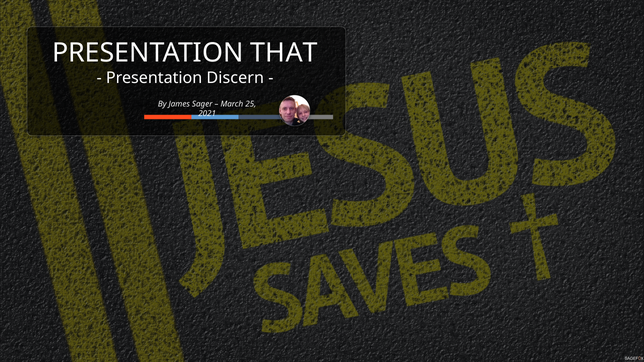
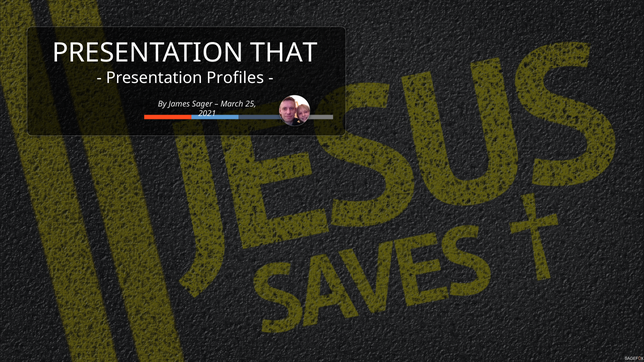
Discern: Discern -> Profiles
